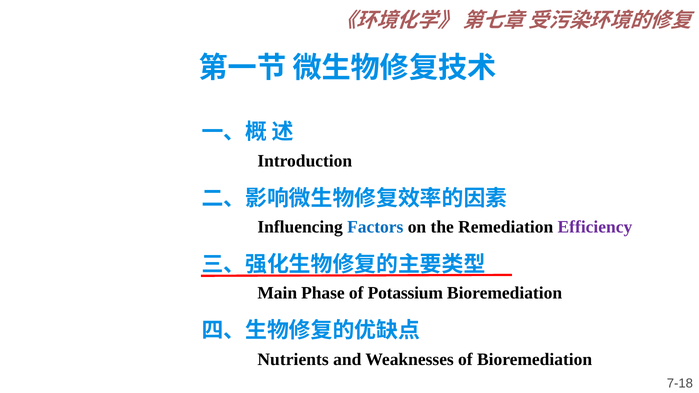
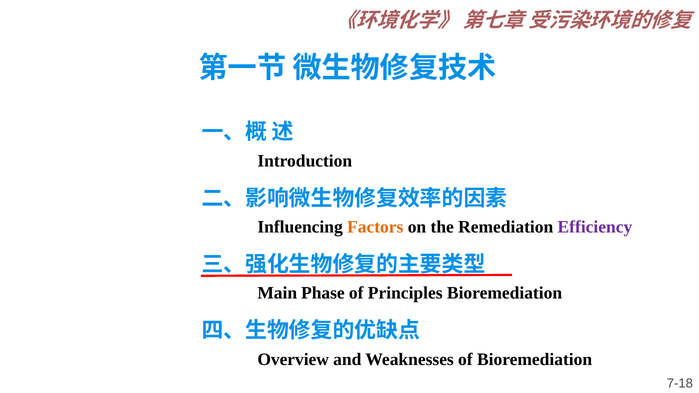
Factors colour: blue -> orange
Potassium: Potassium -> Principles
Nutrients: Nutrients -> Overview
